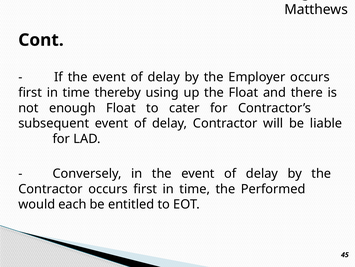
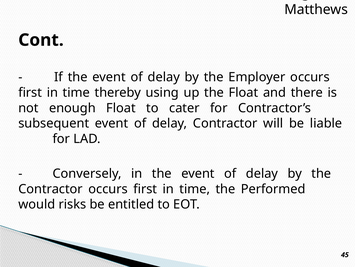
each: each -> risks
